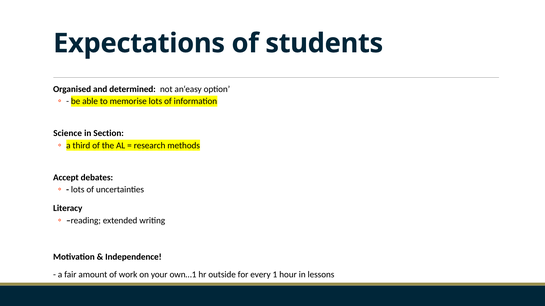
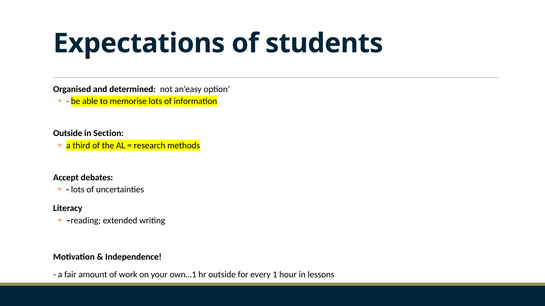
Science at (68, 134): Science -> Outside
